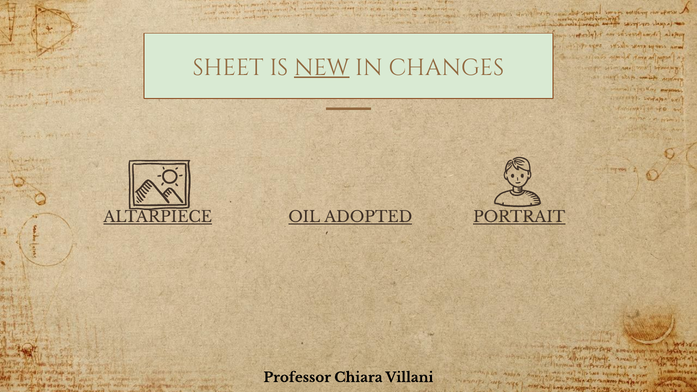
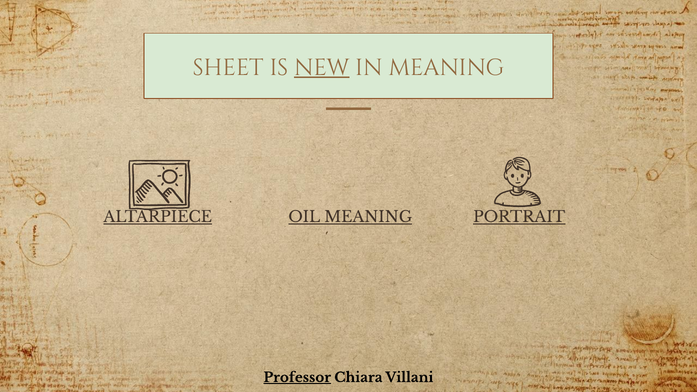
IN CHANGES: CHANGES -> MEANING
OIL ADOPTED: ADOPTED -> MEANING
Professor underline: none -> present
